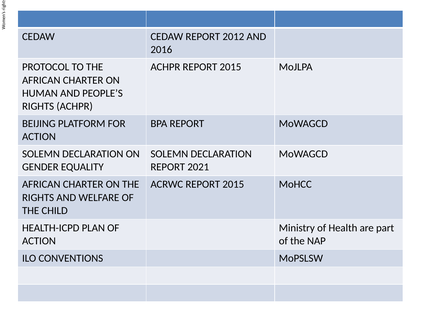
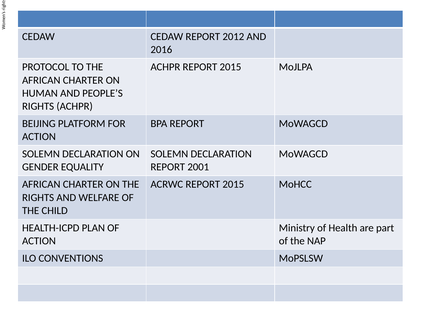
2021: 2021 -> 2001
